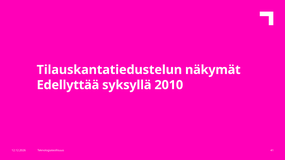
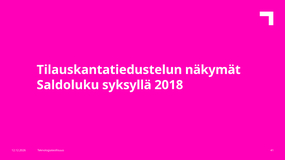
Edellyttää: Edellyttää -> Saldoluku
2010: 2010 -> 2018
